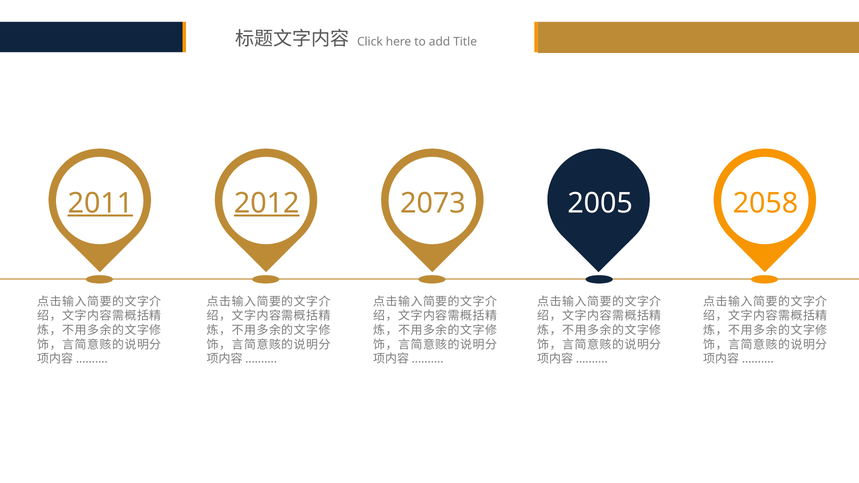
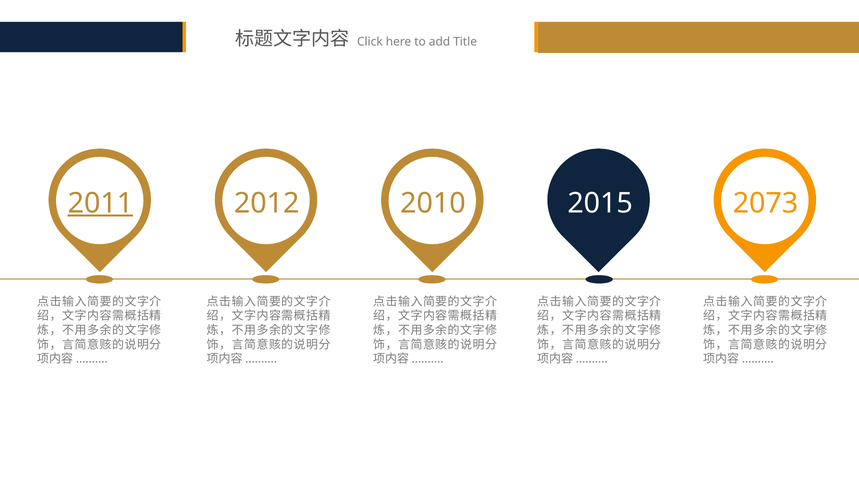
2012 underline: present -> none
2073: 2073 -> 2010
2005: 2005 -> 2015
2058: 2058 -> 2073
